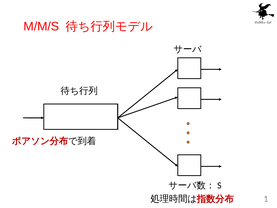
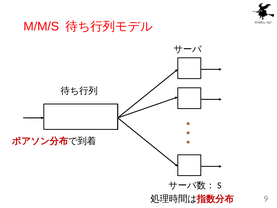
1: 1 -> 9
